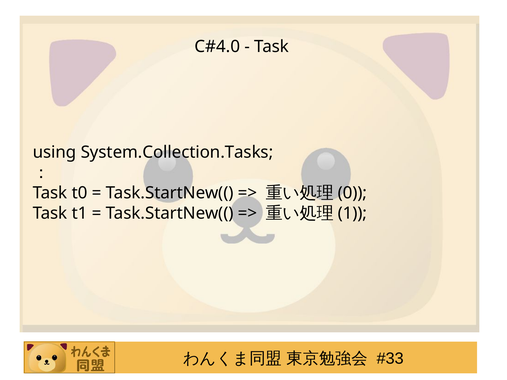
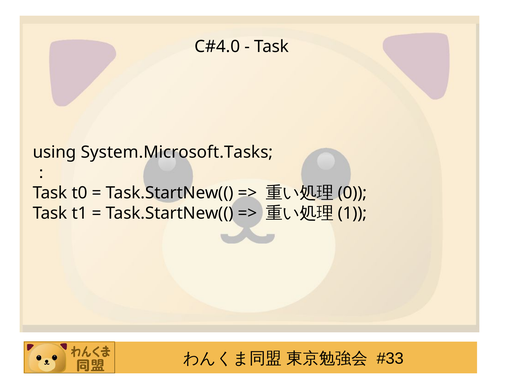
System.Collection.Tasks: System.Collection.Tasks -> System.Microsoft.Tasks
